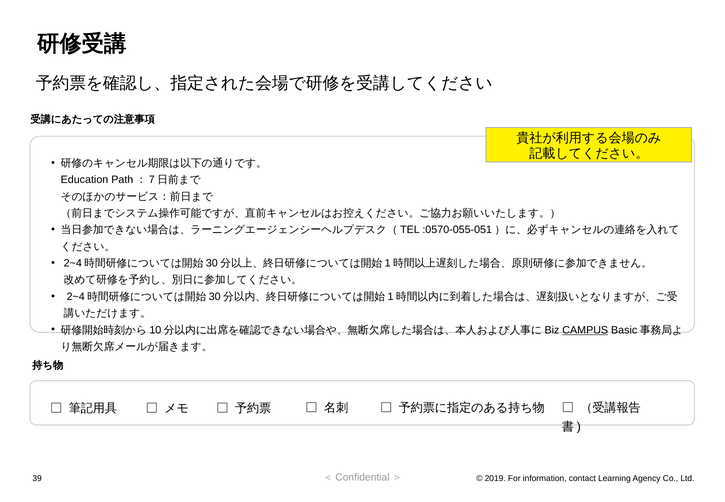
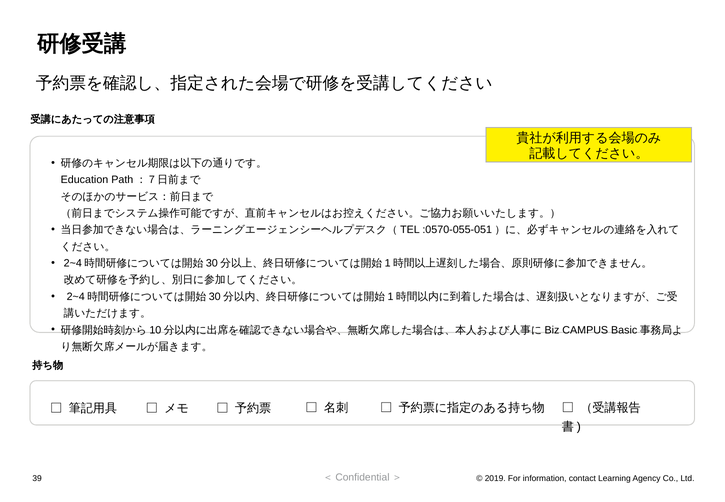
CAMPUS underline: present -> none
